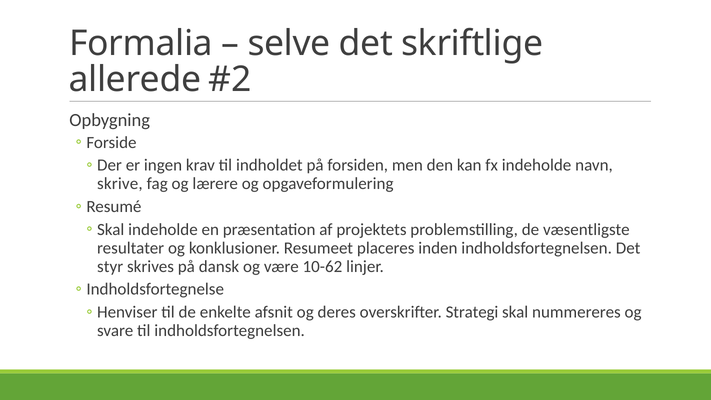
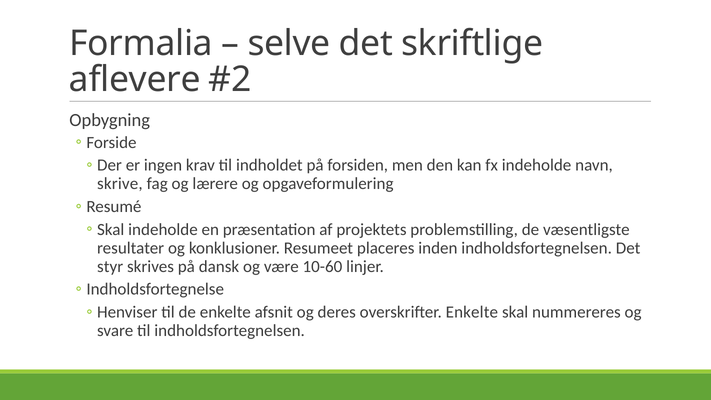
allerede: allerede -> aflevere
10-62: 10-62 -> 10-60
overskrifter Strategi: Strategi -> Enkelte
